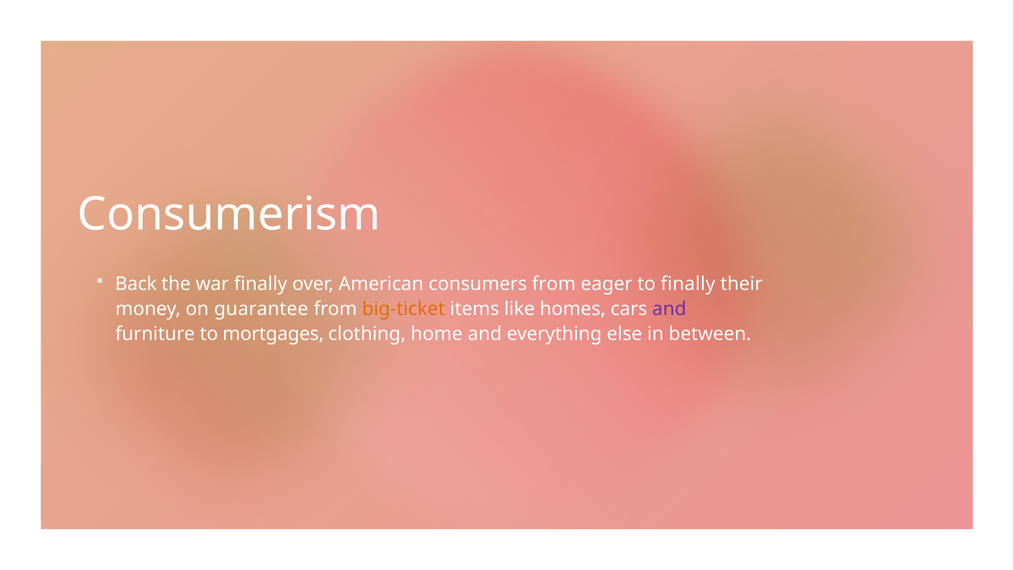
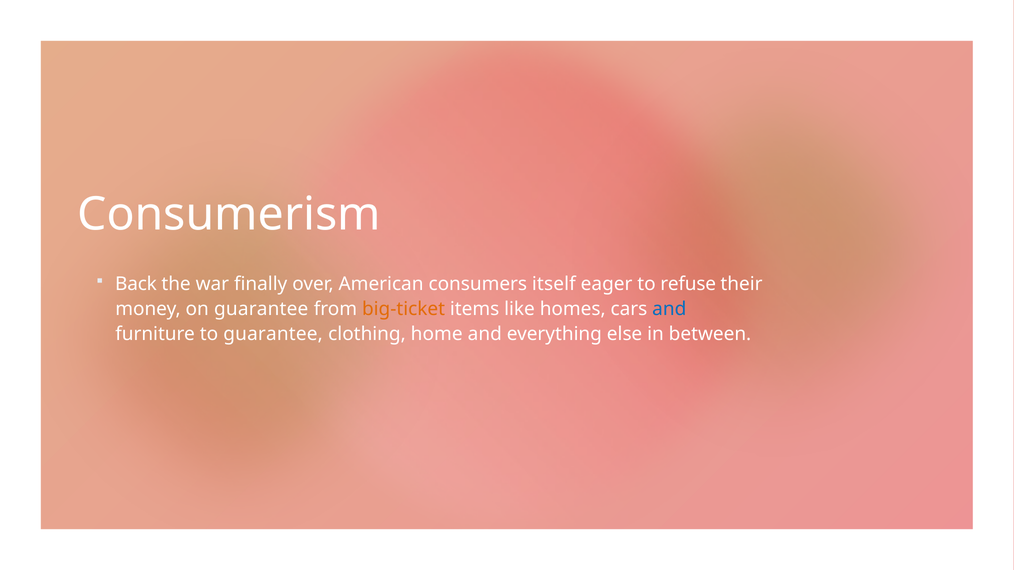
consumers from: from -> itself
to finally: finally -> refuse
and at (669, 309) colour: purple -> blue
to mortgages: mortgages -> guarantee
